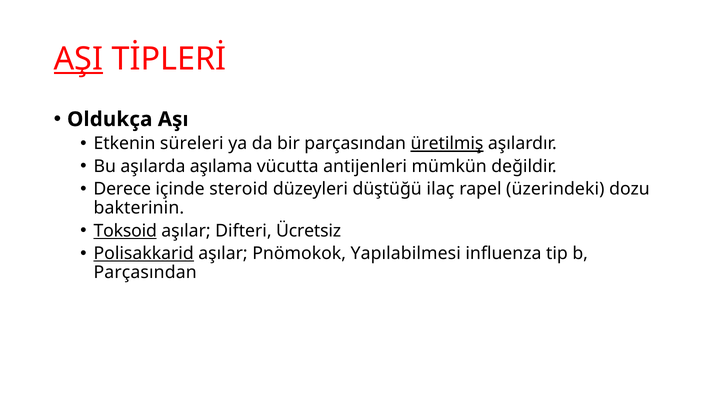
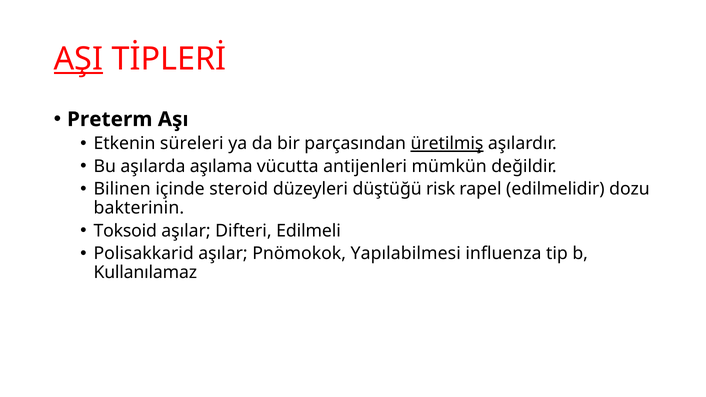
Oldukça: Oldukça -> Preterm
Derece: Derece -> Bilinen
ilaç: ilaç -> risk
üzerindeki: üzerindeki -> edilmelidir
Toksoid underline: present -> none
Ücretsiz: Ücretsiz -> Edilmeli
Polisakkarid underline: present -> none
Parçasından at (145, 273): Parçasından -> Kullanılamaz
